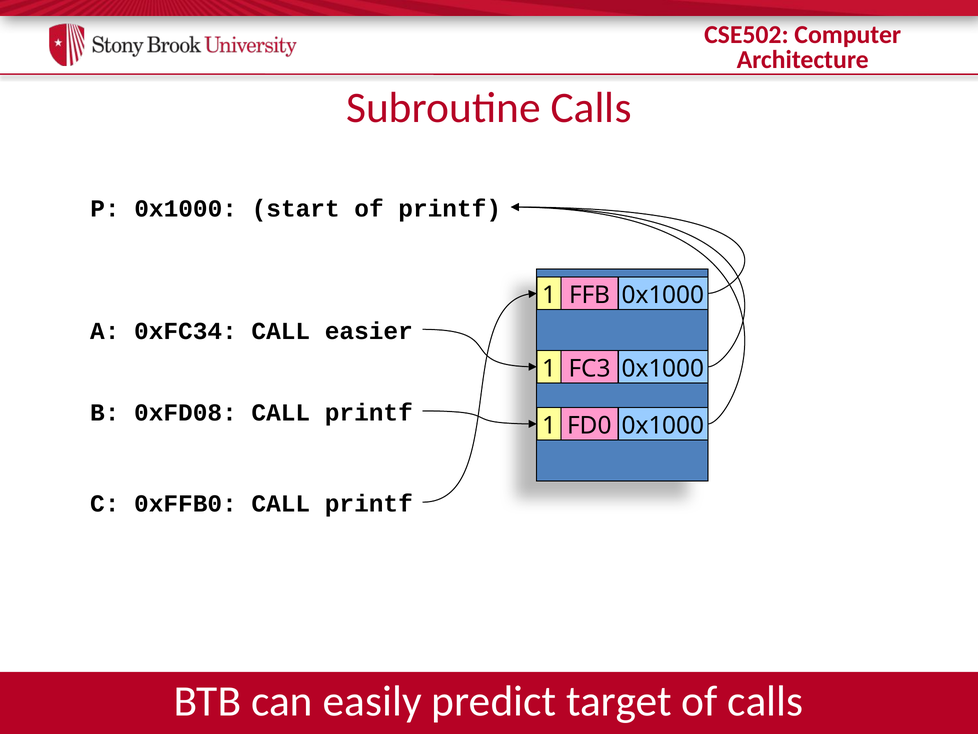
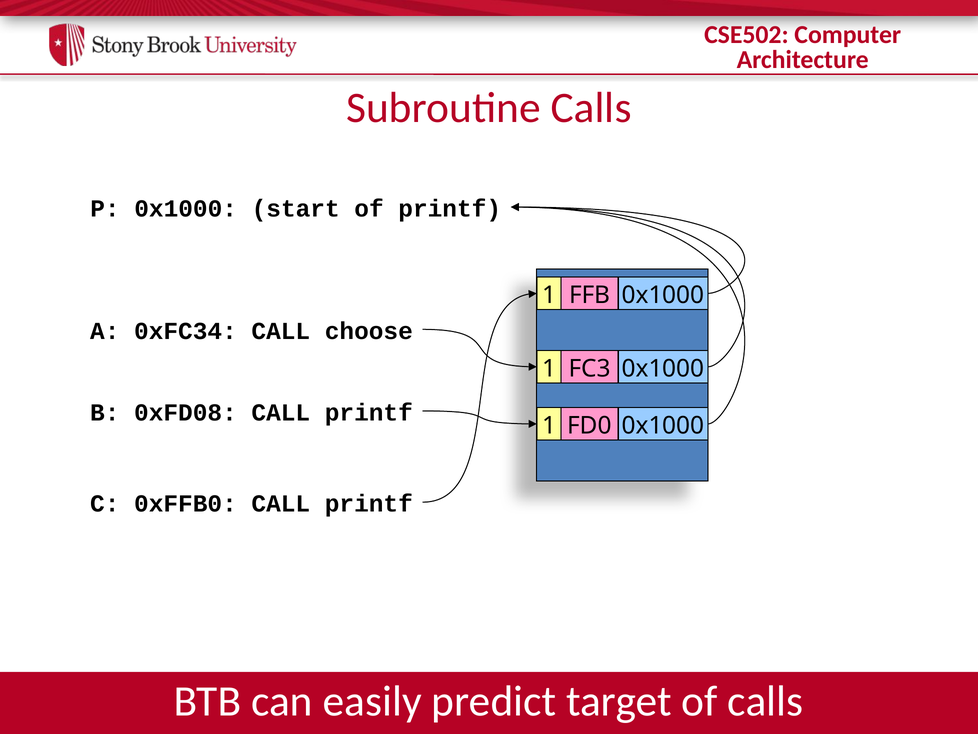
easier: easier -> choose
